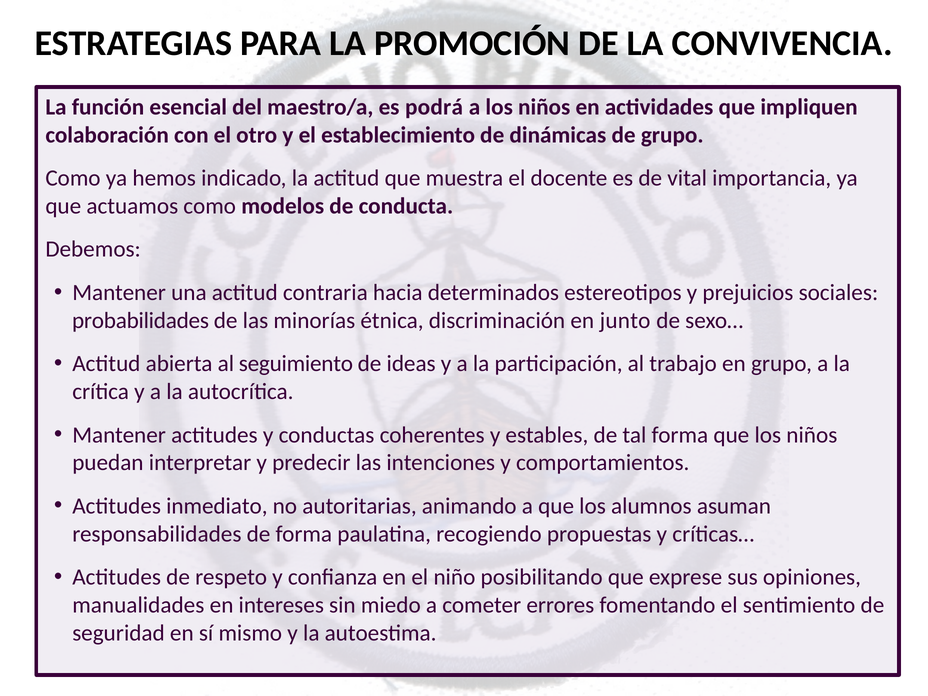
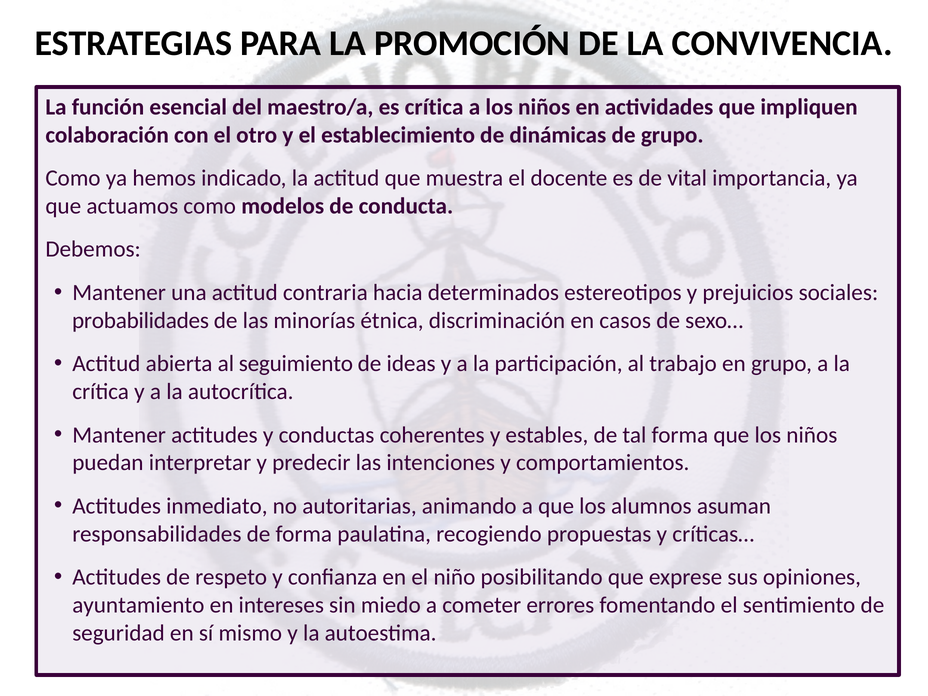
es podrá: podrá -> crítica
junto: junto -> casos
manualidades: manualidades -> ayuntamiento
